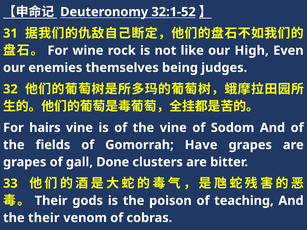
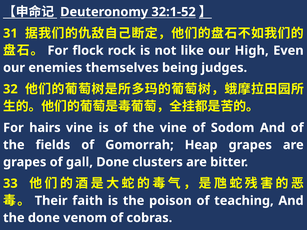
wine: wine -> flock
Have: Have -> Heap
gods: gods -> faith
the their: their -> done
